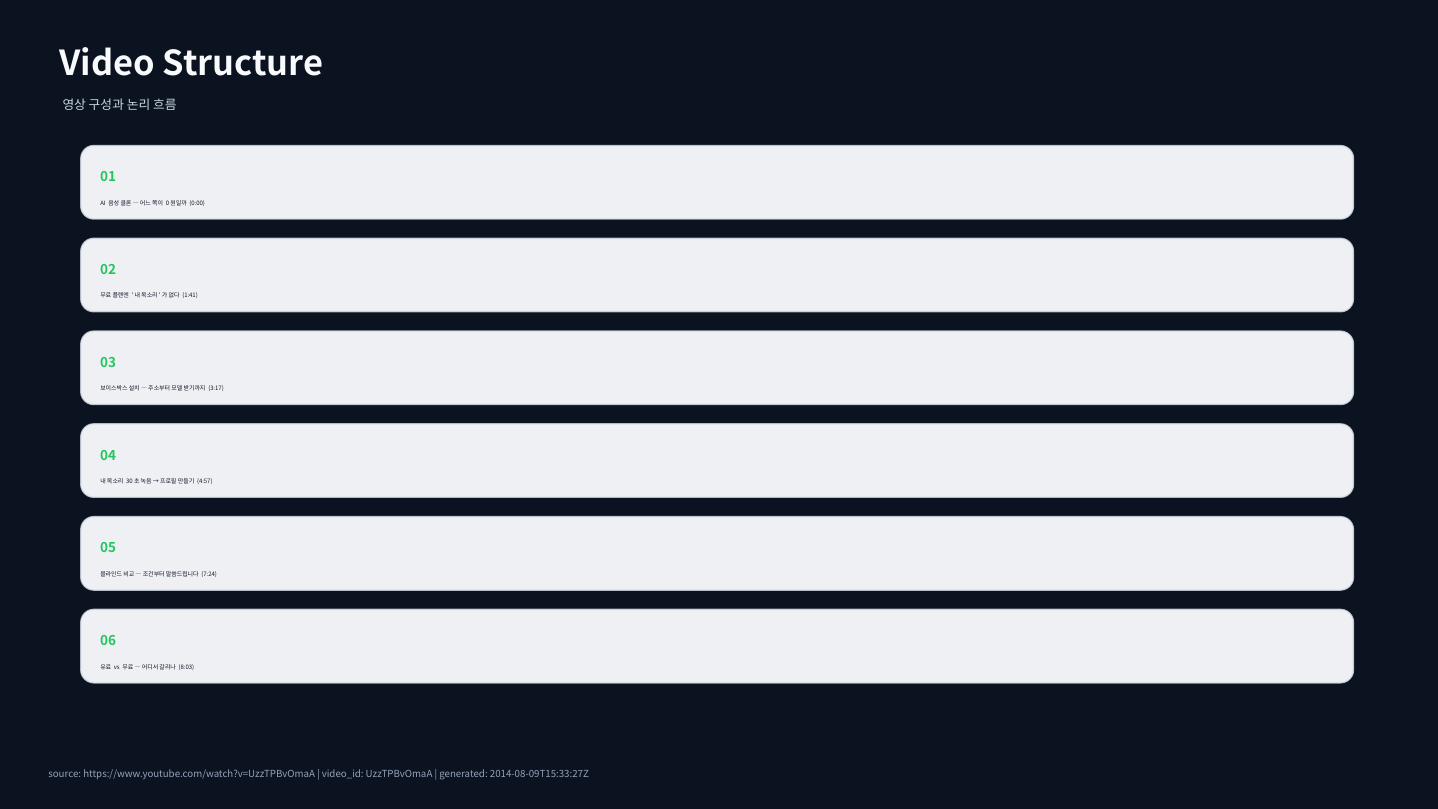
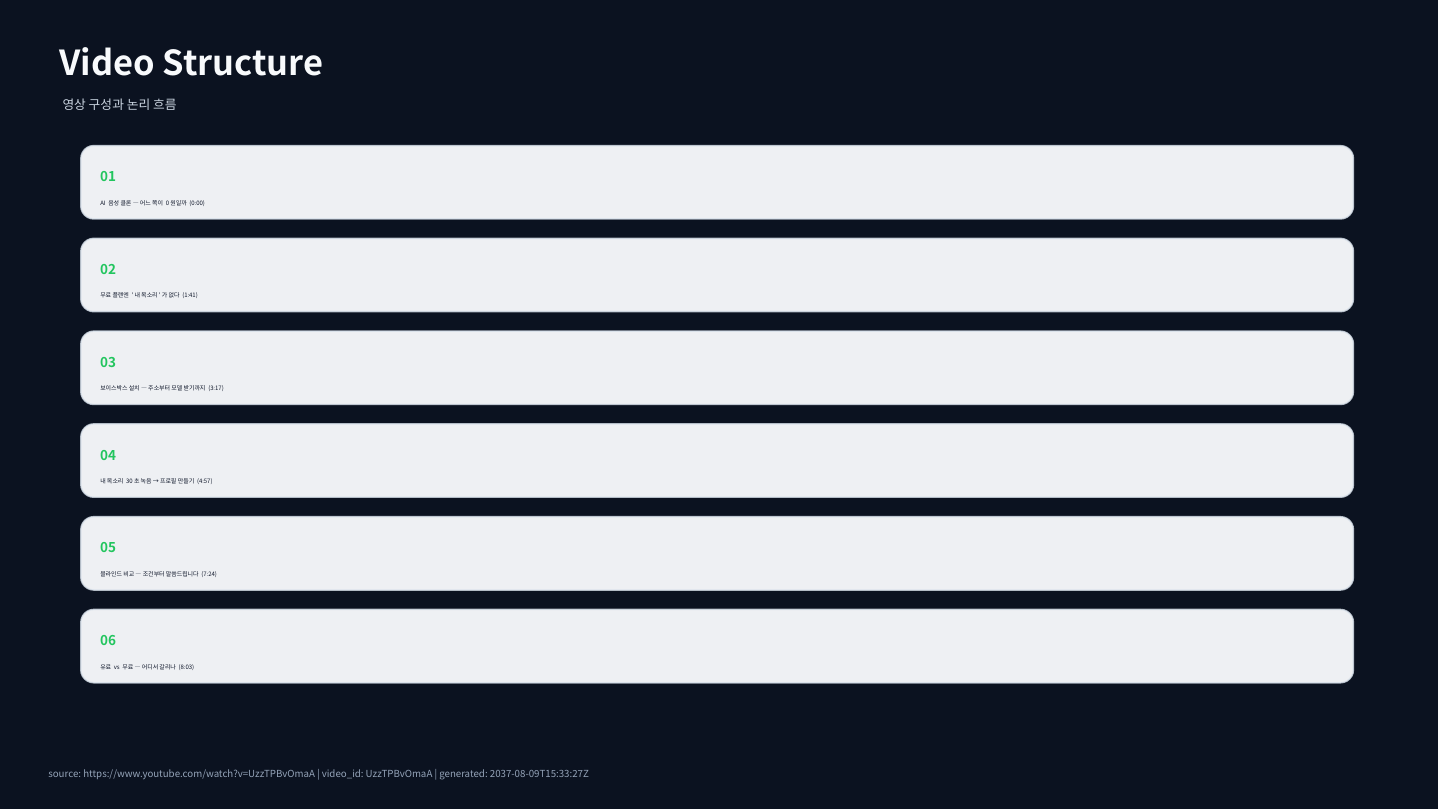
2014-08-09T15:33:27Z: 2014-08-09T15:33:27Z -> 2037-08-09T15:33:27Z
